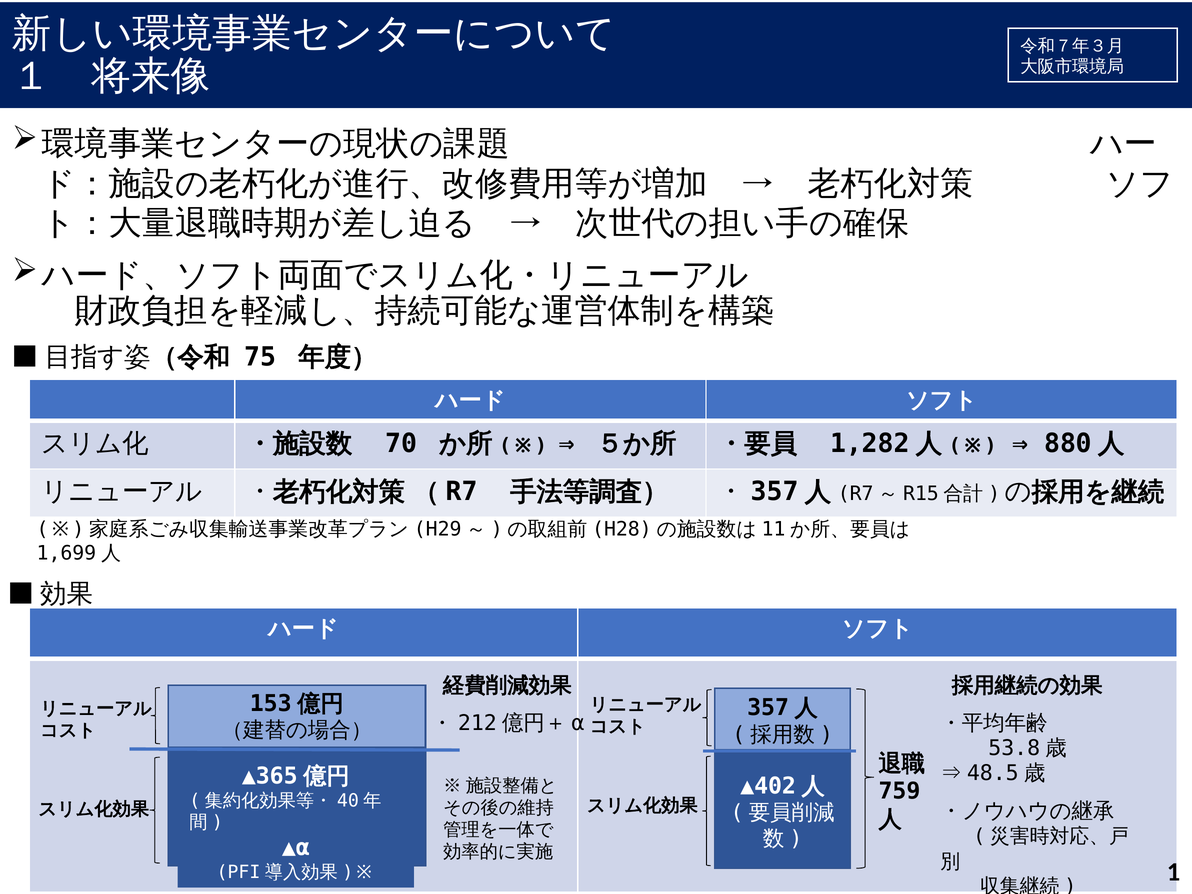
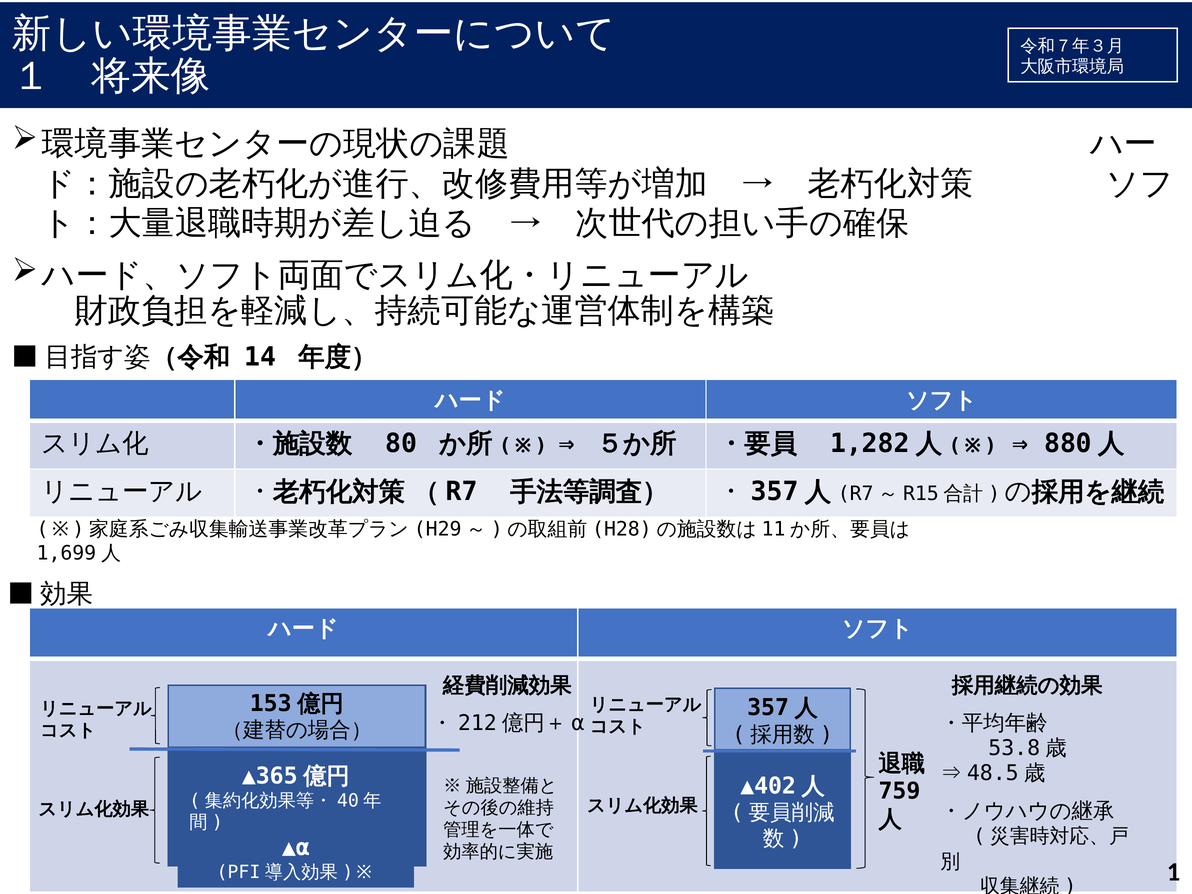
75: 75 -> 14
70: 70 -> 80
